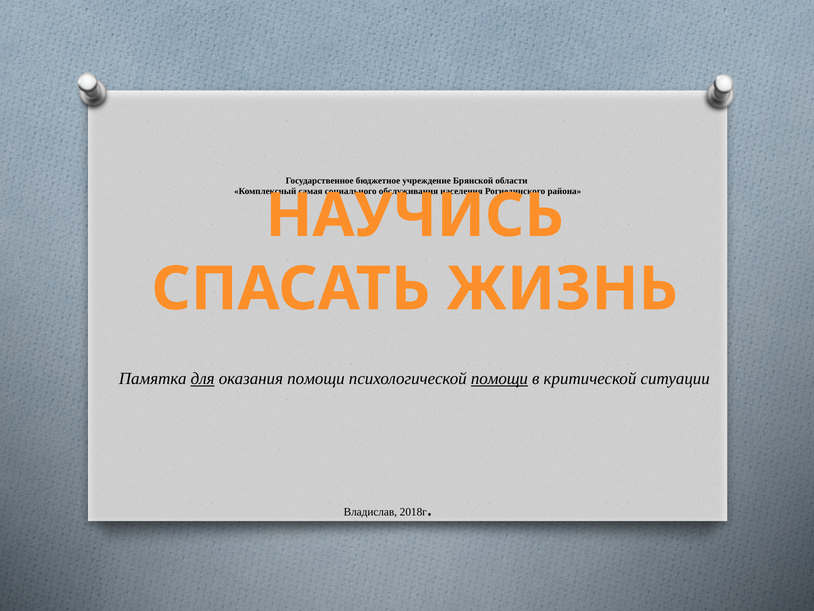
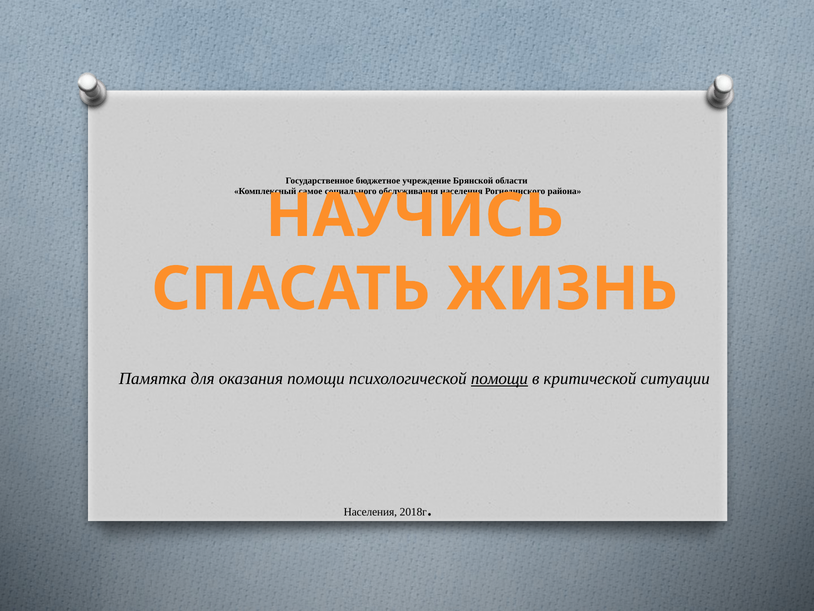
самая: самая -> самое
для underline: present -> none
Владислав at (370, 512): Владислав -> Населения
